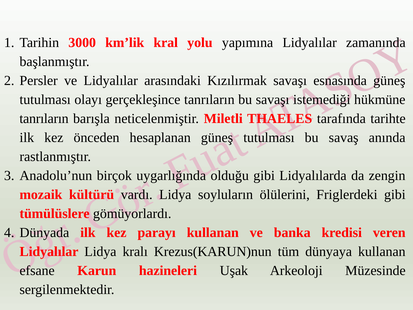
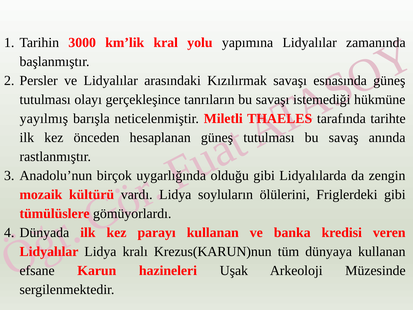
tanrıların at (44, 119): tanrıların -> yayılmış
